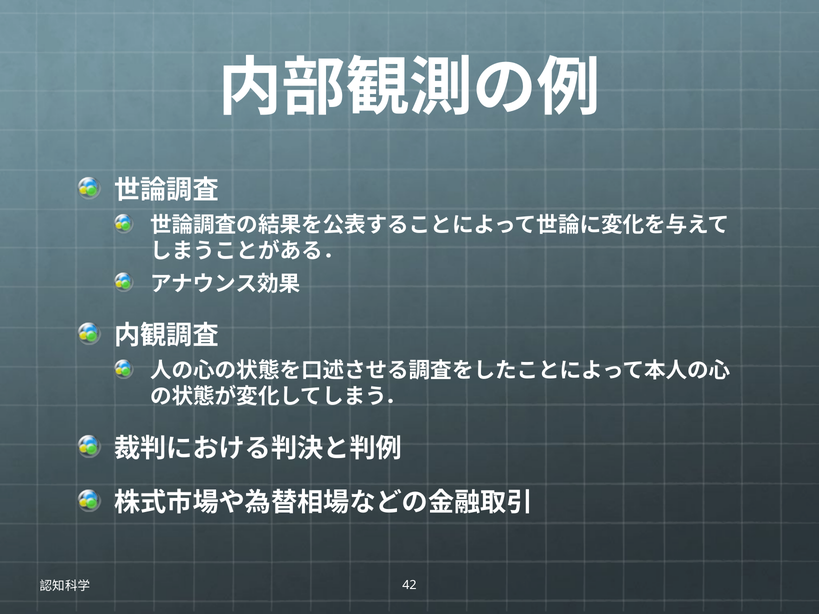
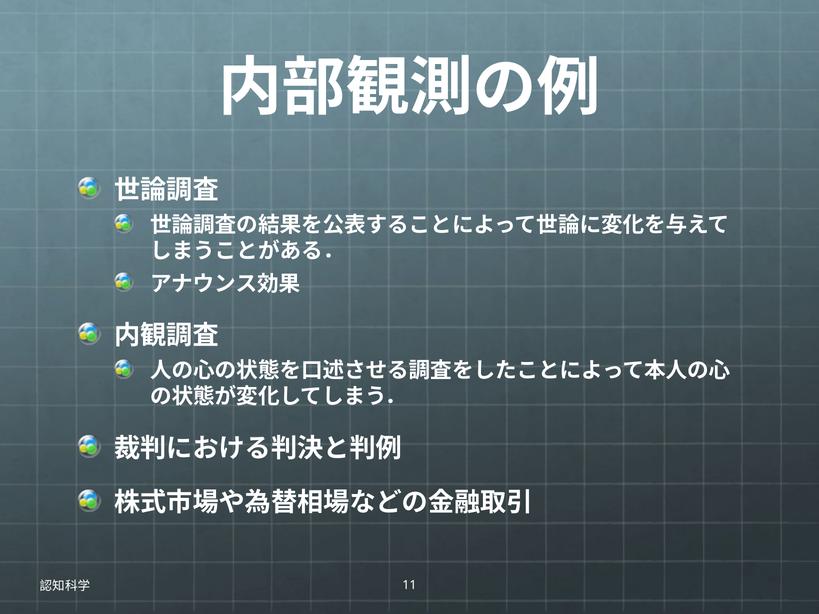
42: 42 -> 11
